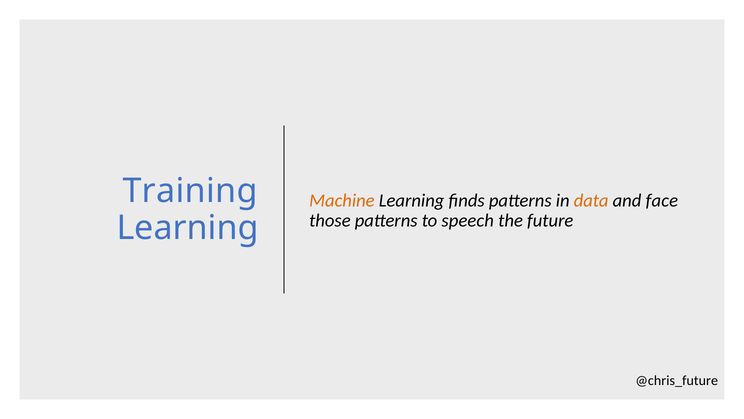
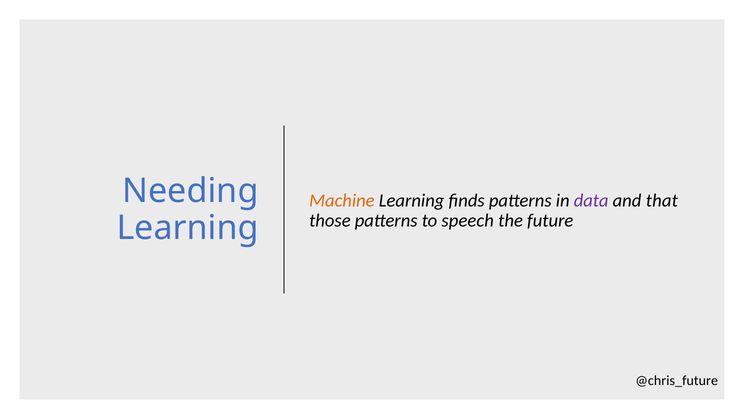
Training: Training -> Needing
data colour: orange -> purple
face: face -> that
